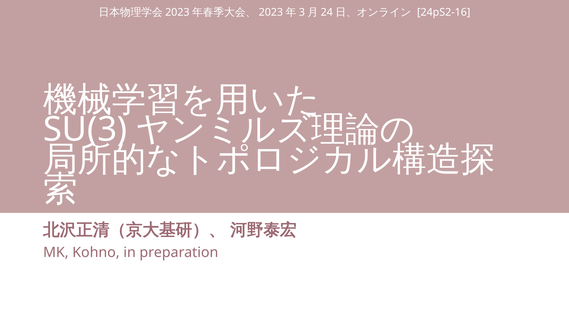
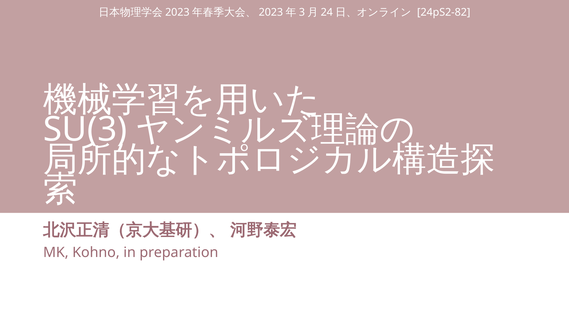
24pS2-16: 24pS2-16 -> 24pS2-82
